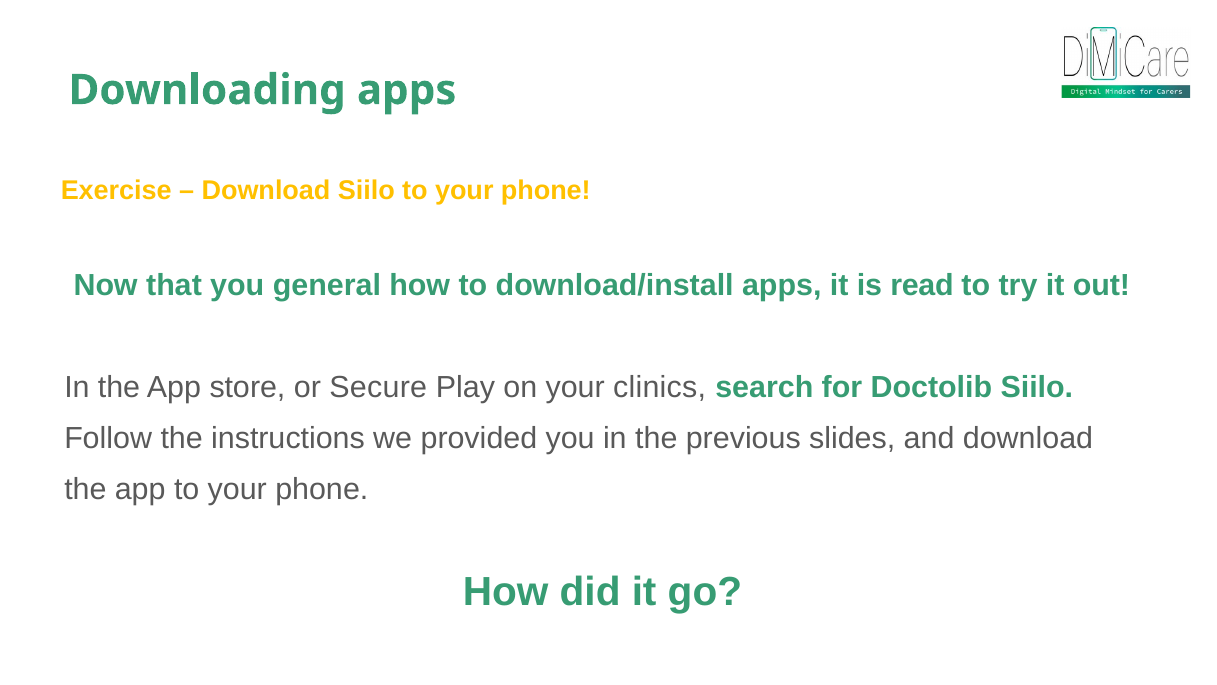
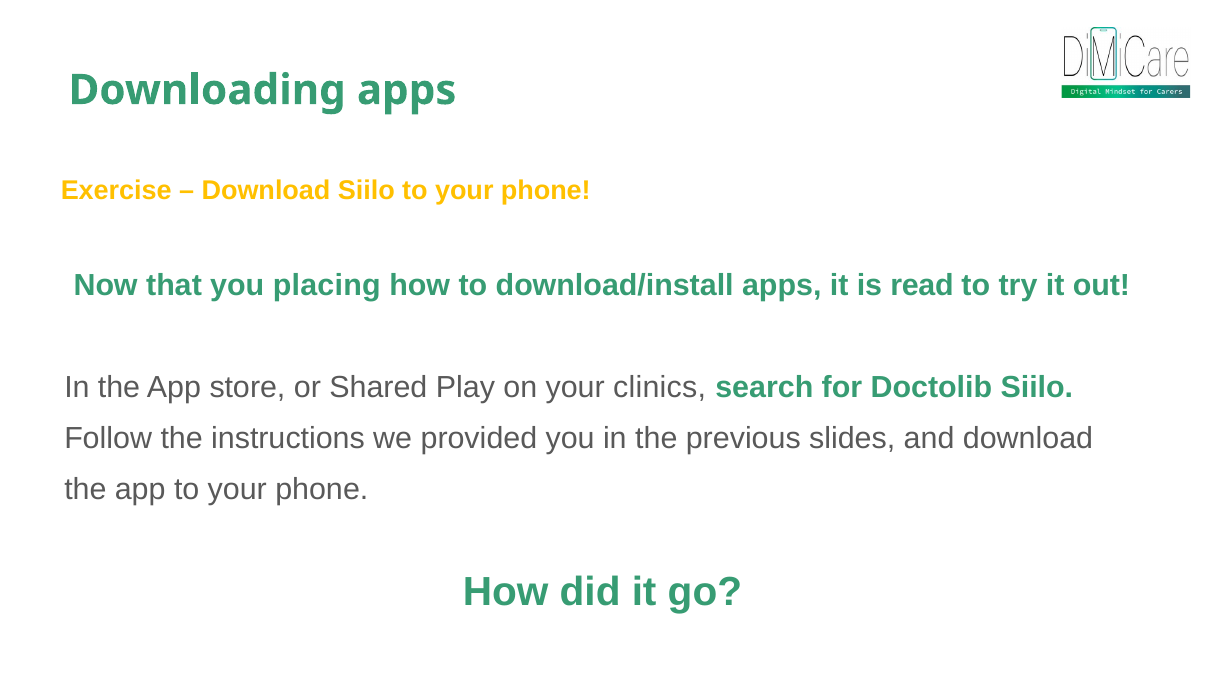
general: general -> placing
Secure: Secure -> Shared
